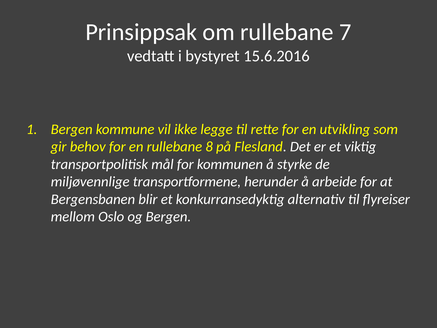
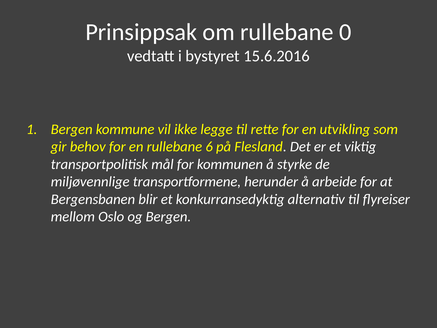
7: 7 -> 0
8: 8 -> 6
